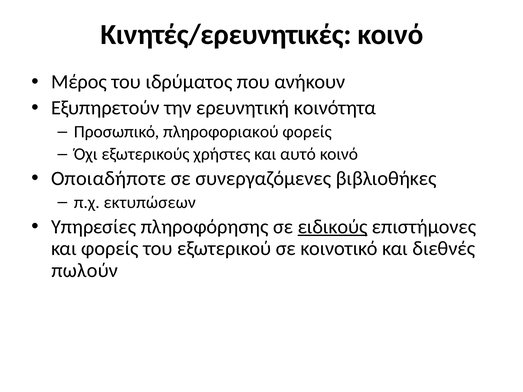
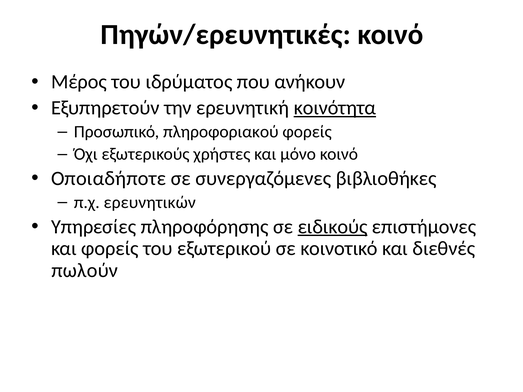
Κινητές/ερευνητικές: Κινητές/ερευνητικές -> Πηγών/ερευνητικές
κοινότητα underline: none -> present
αυτό: αυτό -> μόνο
εκτυπώσεων: εκτυπώσεων -> ερευνητικών
